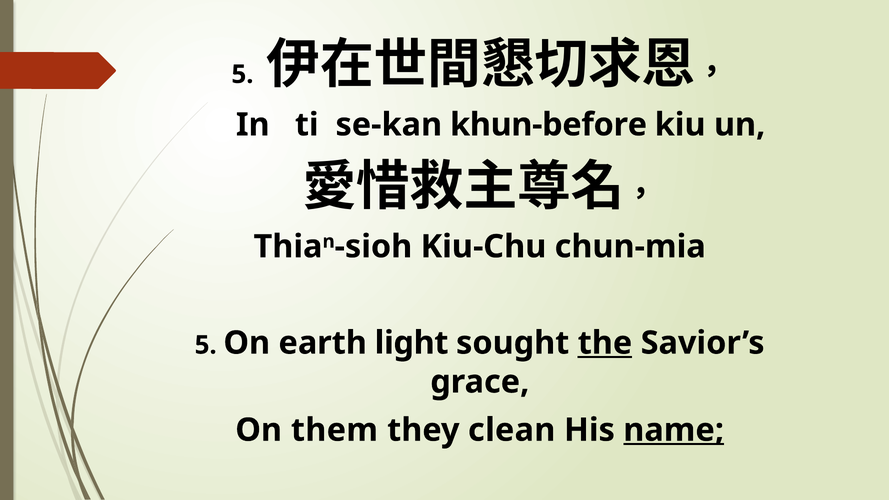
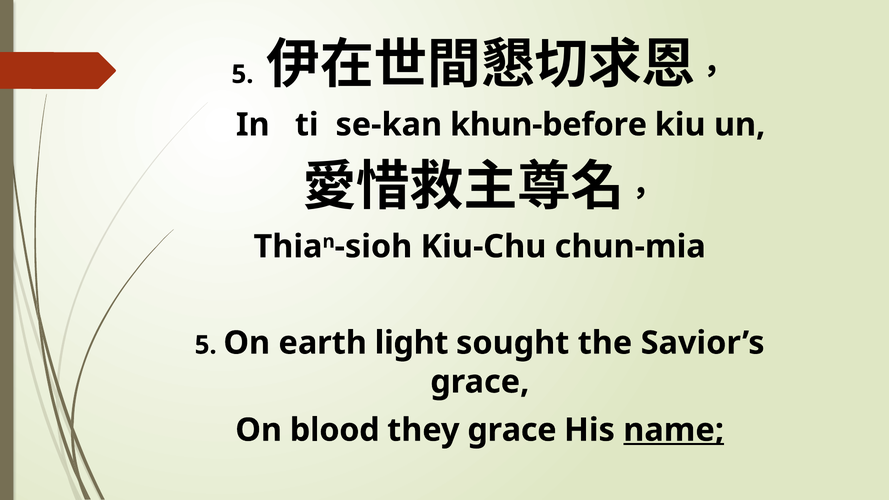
the underline: present -> none
them: them -> blood
they clean: clean -> grace
